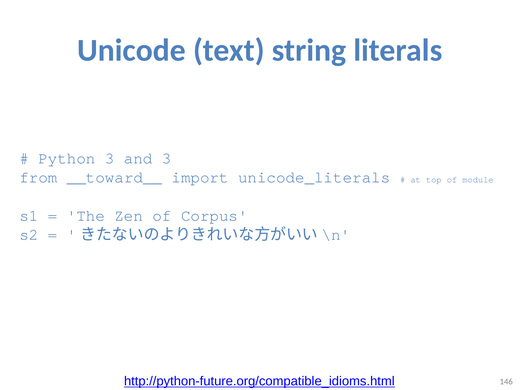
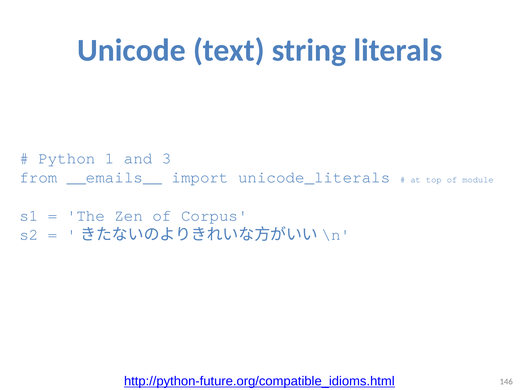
Python 3: 3 -> 1
__toward__: __toward__ -> __emails__
